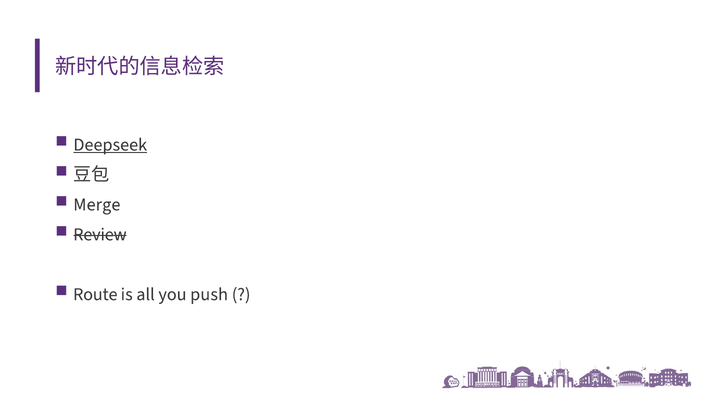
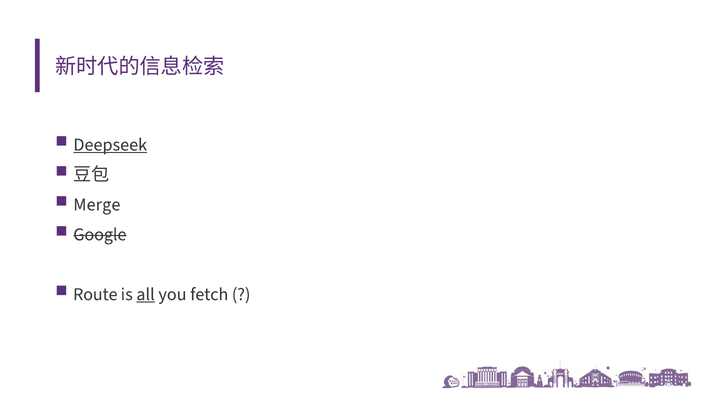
Review: Review -> Google
all underline: none -> present
push: push -> fetch
